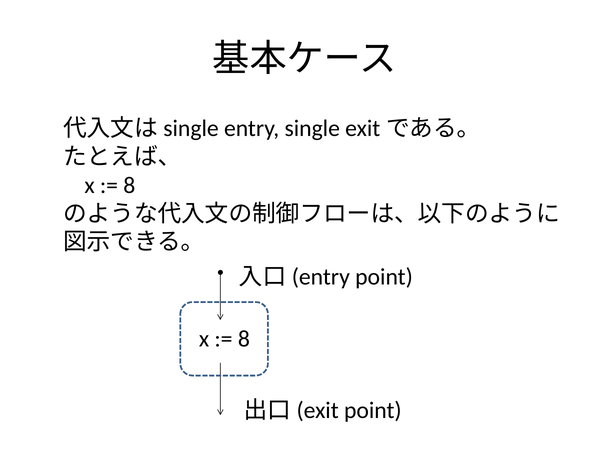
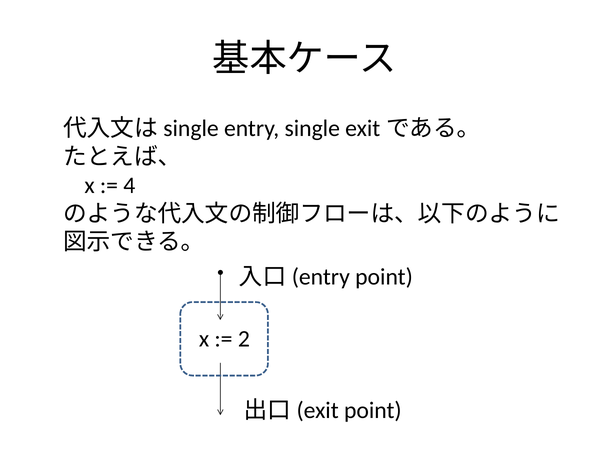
8 at (129, 185): 8 -> 4
8 at (244, 339): 8 -> 2
